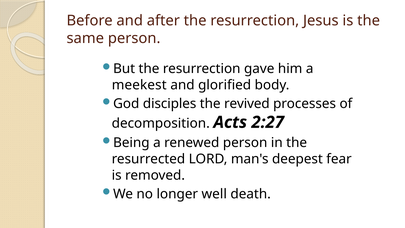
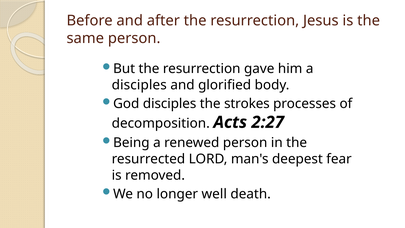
meekest at (139, 85): meekest -> disciples
revived: revived -> strokes
